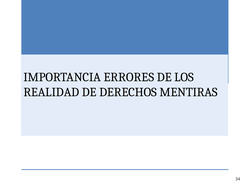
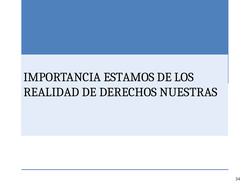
ERRORES: ERRORES -> ESTAMOS
MENTIRAS: MENTIRAS -> NUESTRAS
